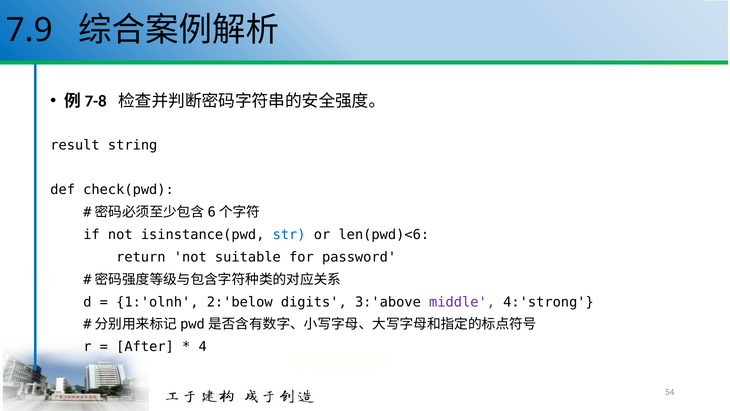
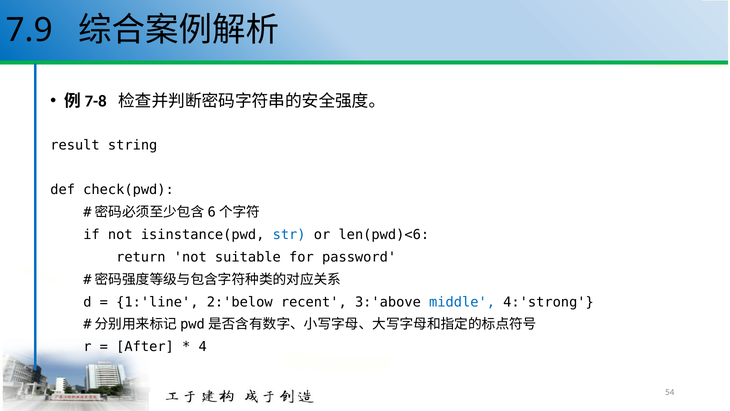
1:'olnh: 1:'olnh -> 1:'line
digits: digits -> recent
middle colour: purple -> blue
